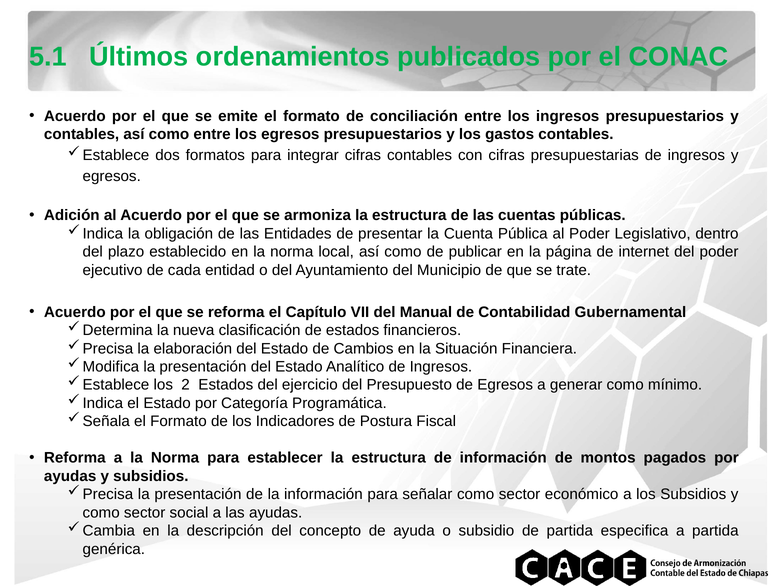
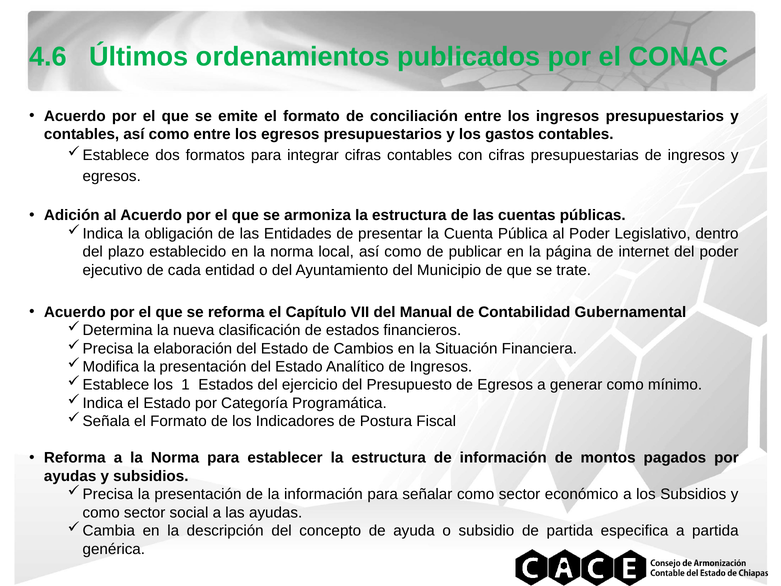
5.1: 5.1 -> 4.6
2: 2 -> 1
